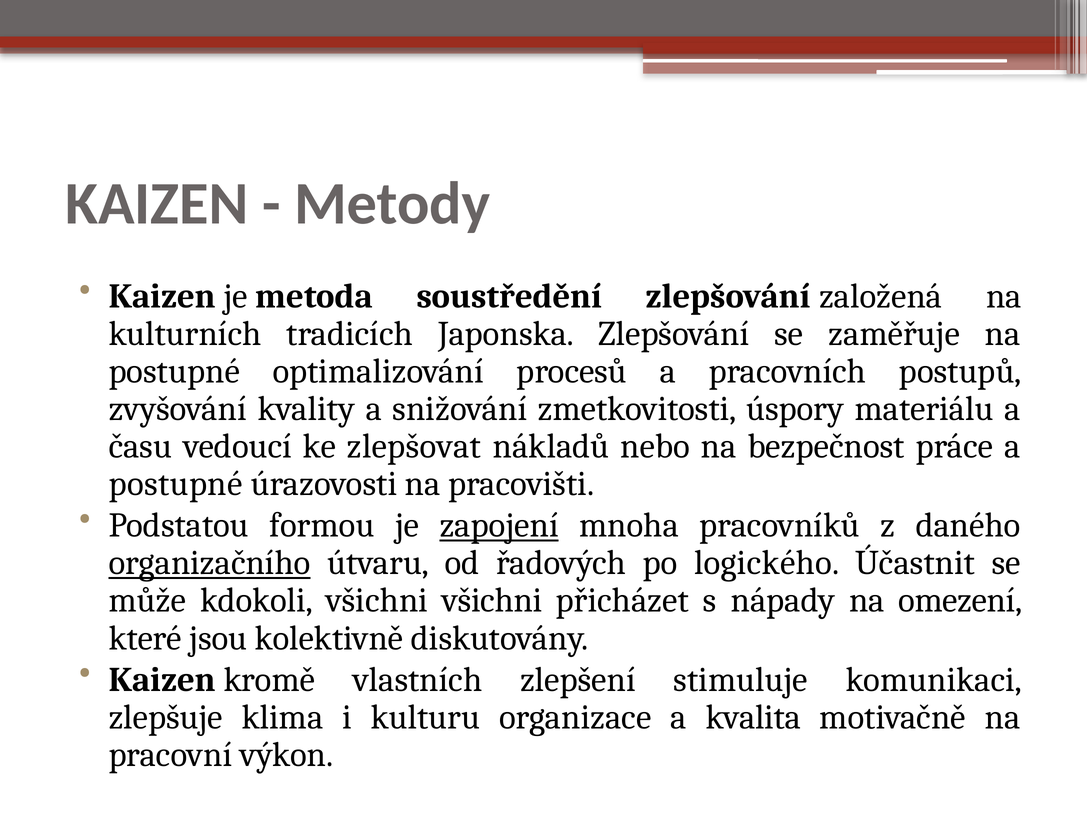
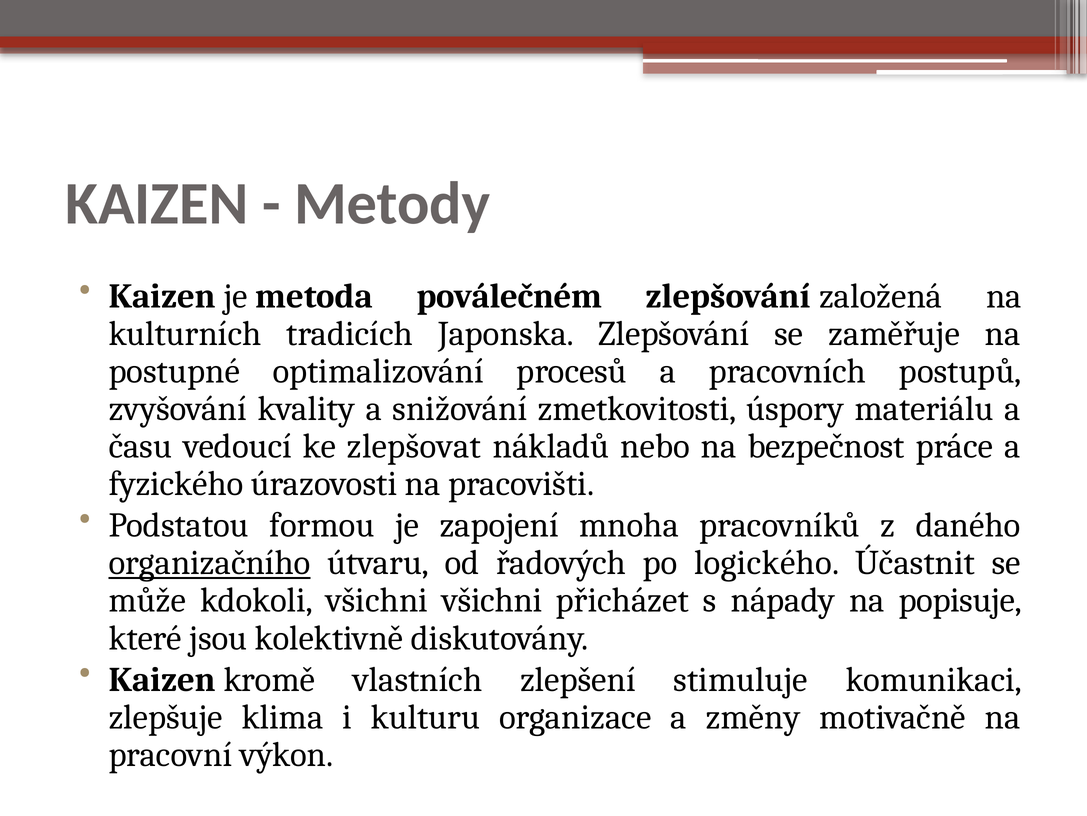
soustředění: soustředění -> poválečném
postupné at (176, 483): postupné -> fyzického
zapojení underline: present -> none
omezení: omezení -> popisuje
kvalita: kvalita -> změny
